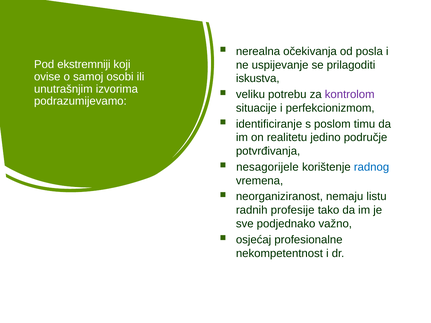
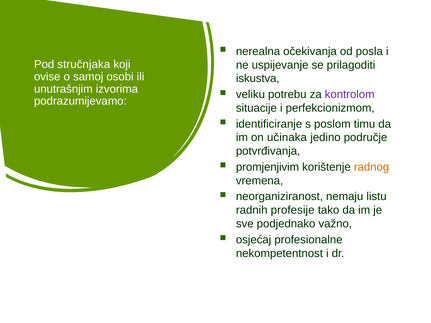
ekstremniji: ekstremniji -> stručnjaka
realitetu: realitetu -> učinaka
nesagorijele: nesagorijele -> promjenjivim
radnog colour: blue -> orange
